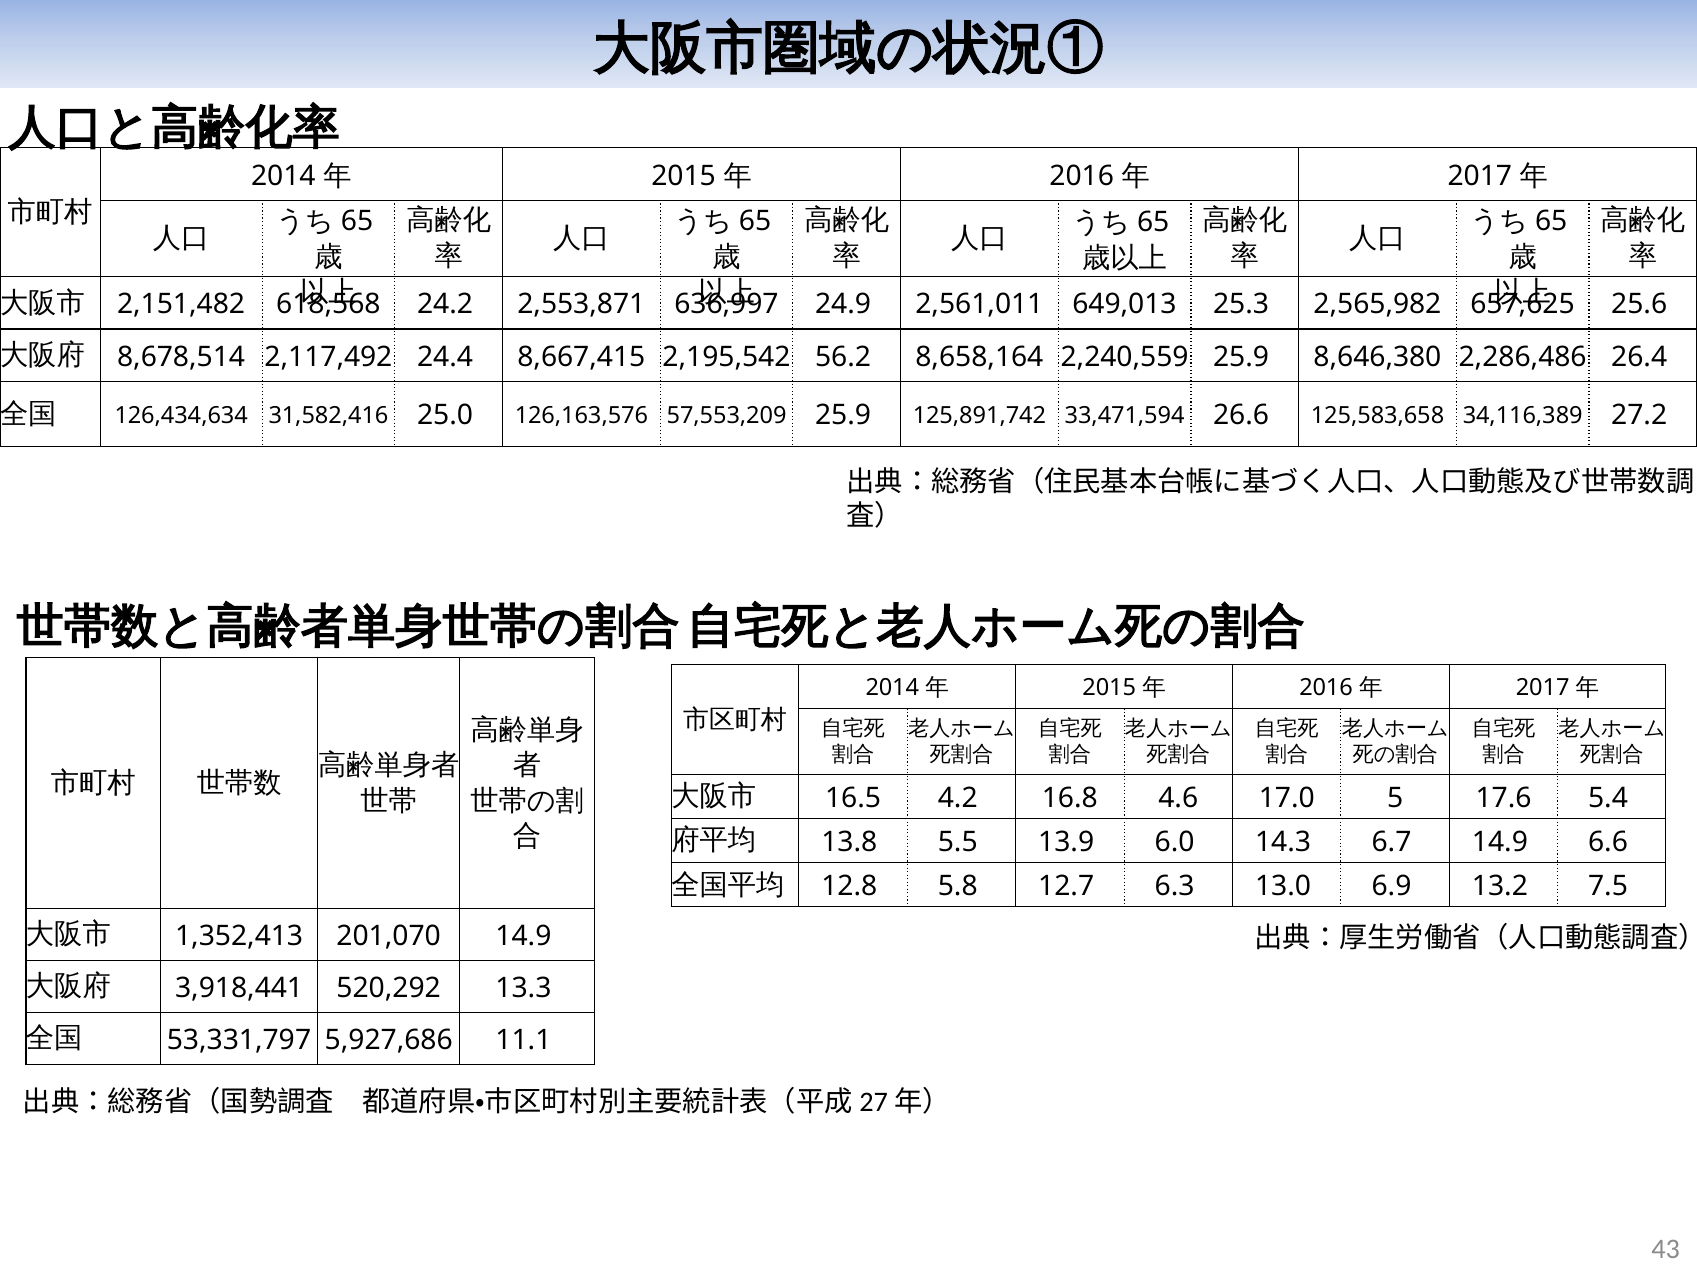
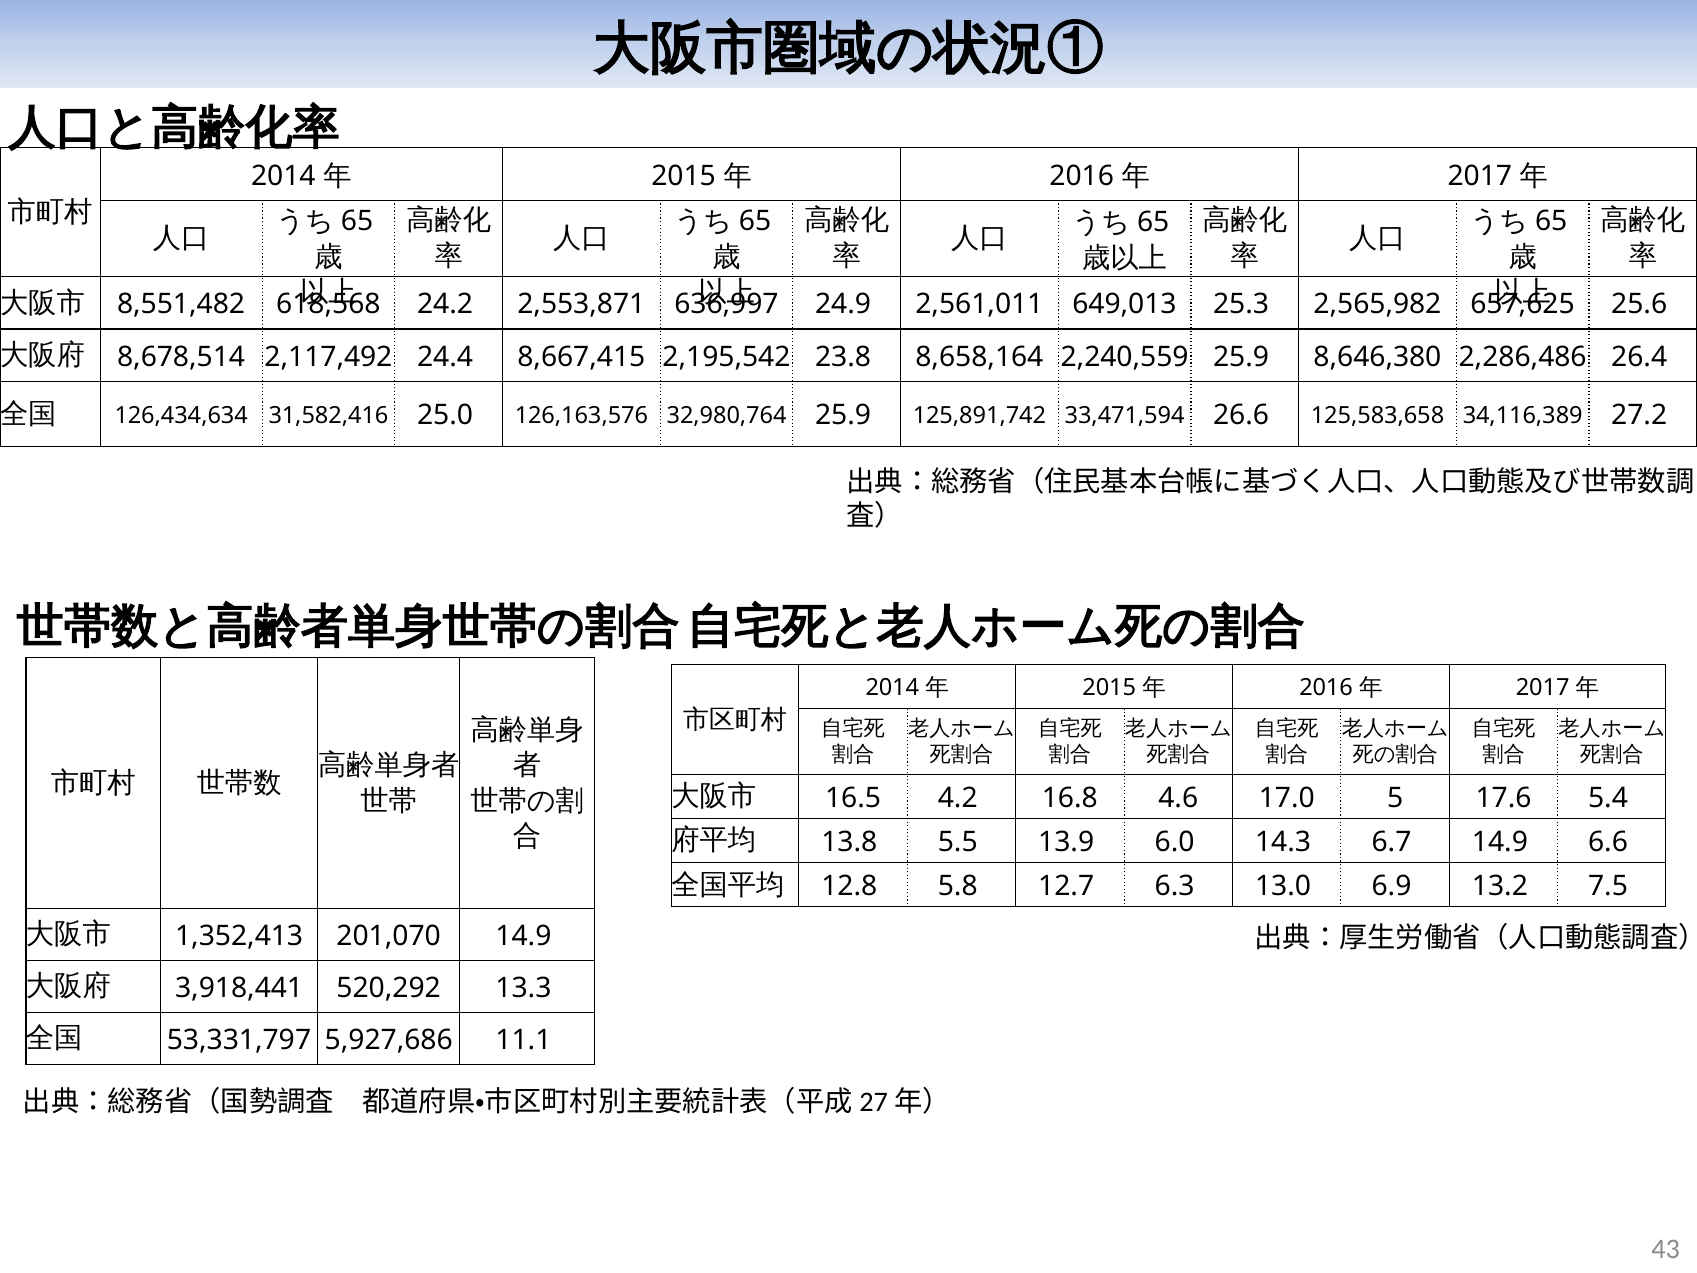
2,151,482: 2,151,482 -> 8,551,482
56.2: 56.2 -> 23.8
57,553,209: 57,553,209 -> 32,980,764
